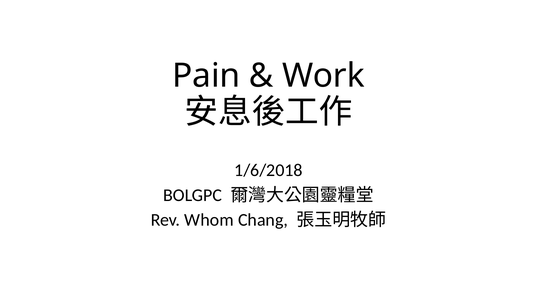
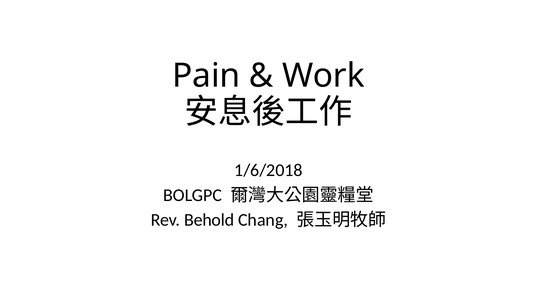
Whom: Whom -> Behold
